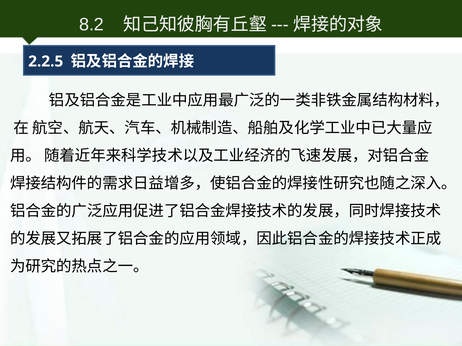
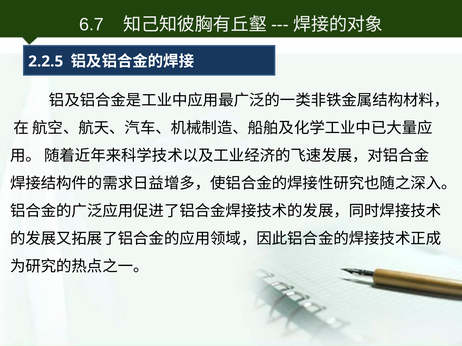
8.2: 8.2 -> 6.7
